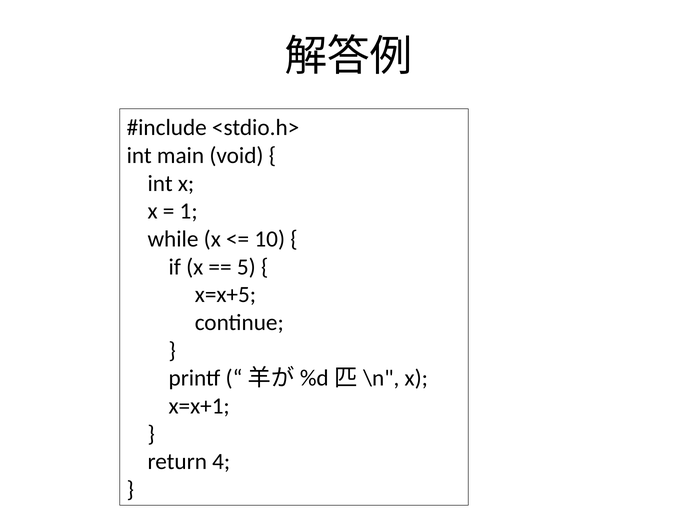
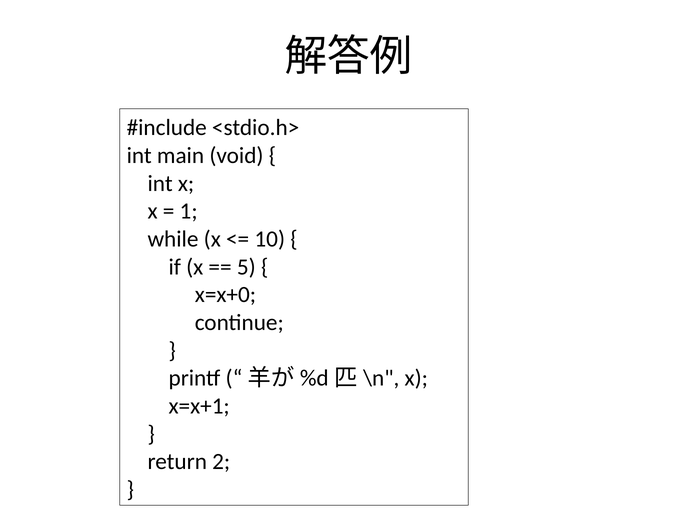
x=x+5: x=x+5 -> x=x+0
4: 4 -> 2
